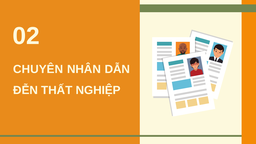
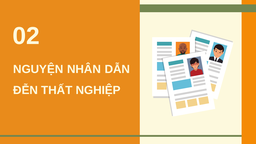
CHUYÊN: CHUYÊN -> NGUYỆN
